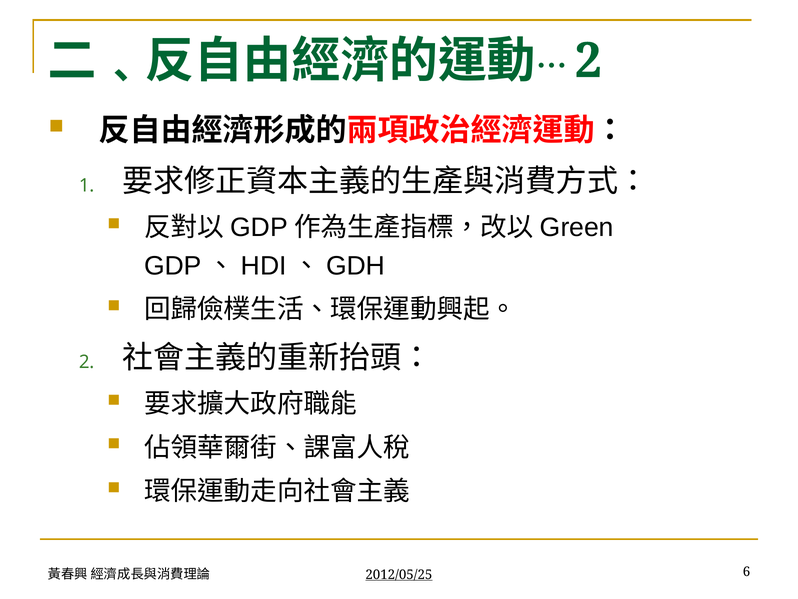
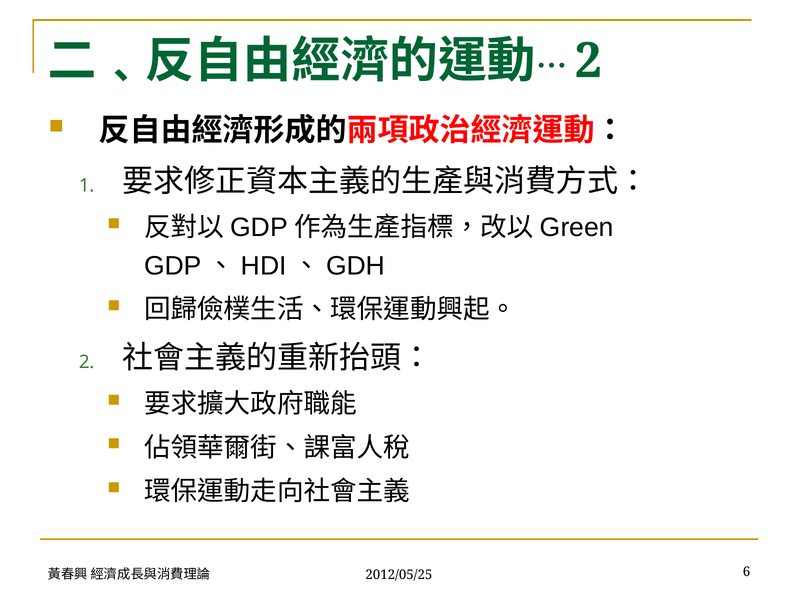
2012/05/25 underline: present -> none
